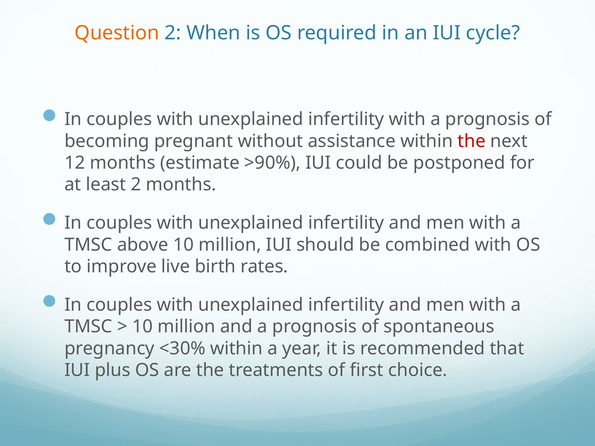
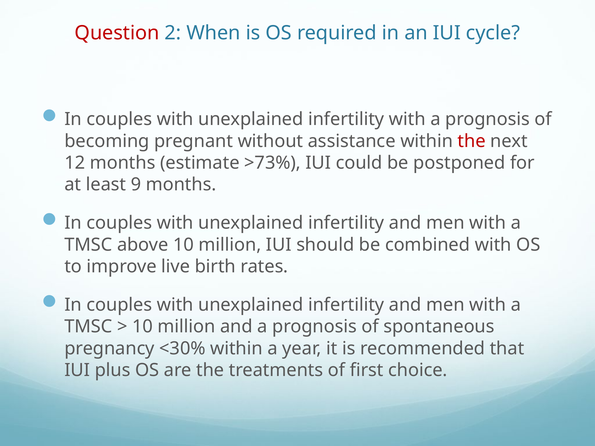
Question colour: orange -> red
>90%: >90% -> >73%
least 2: 2 -> 9
